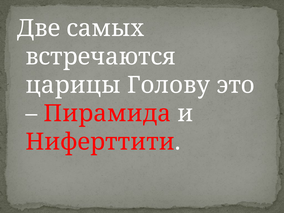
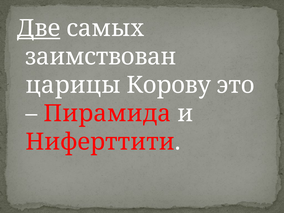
Две underline: none -> present
встречаются: встречаются -> заимствован
Голову: Голову -> Корову
